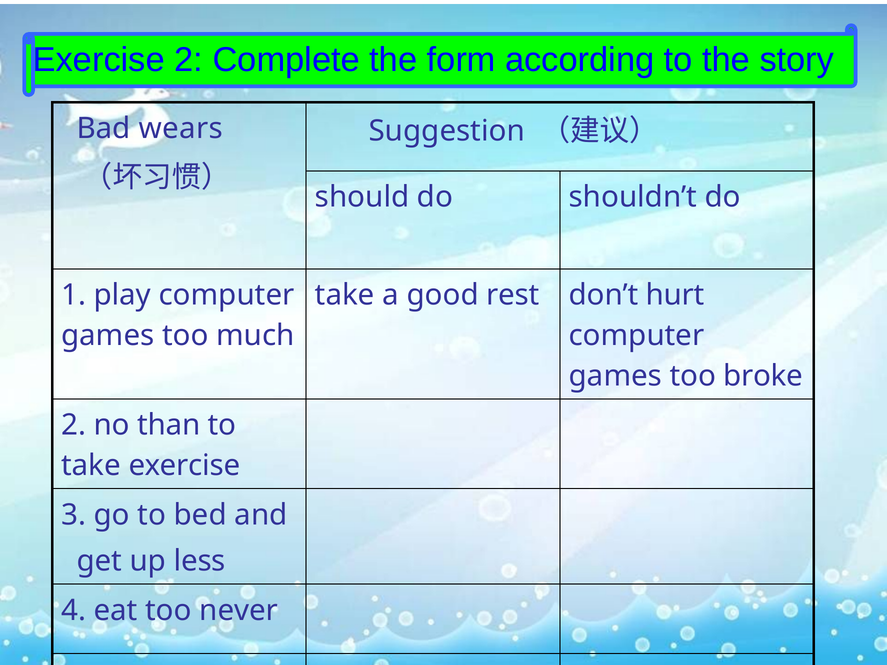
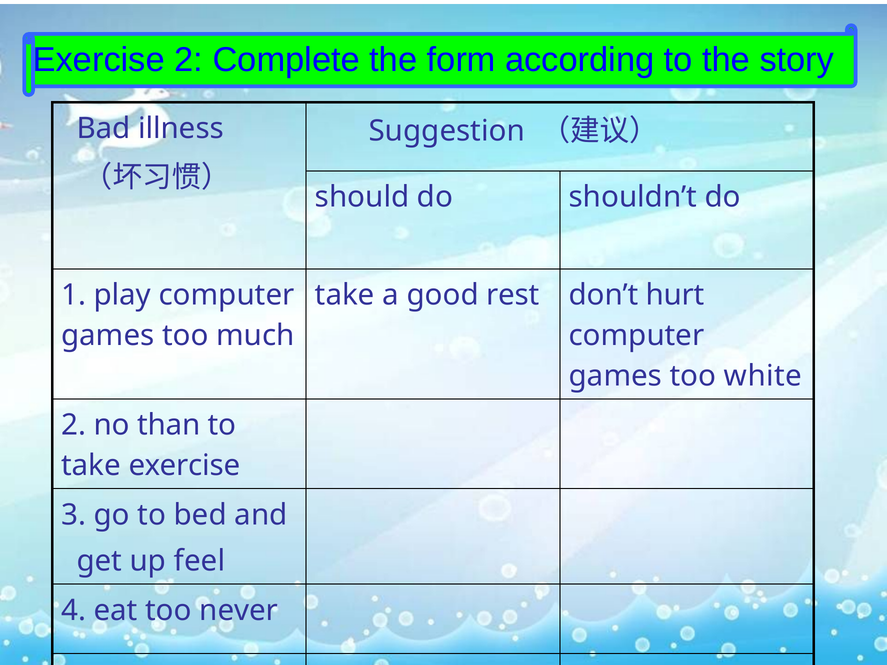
wears: wears -> illness
broke: broke -> white
less: less -> feel
